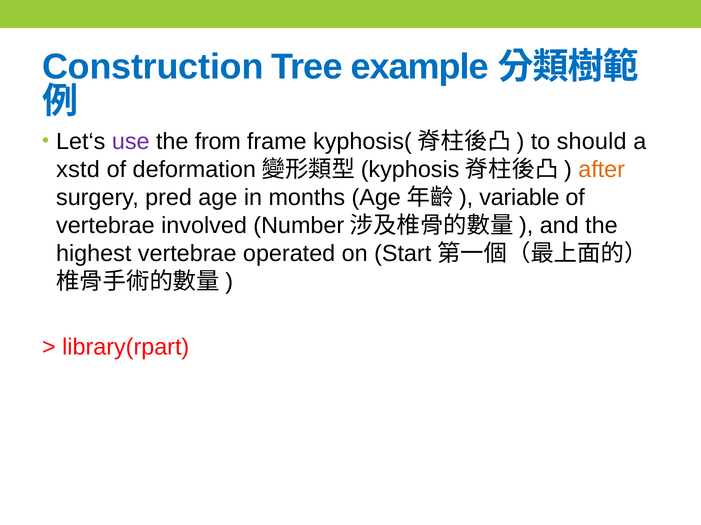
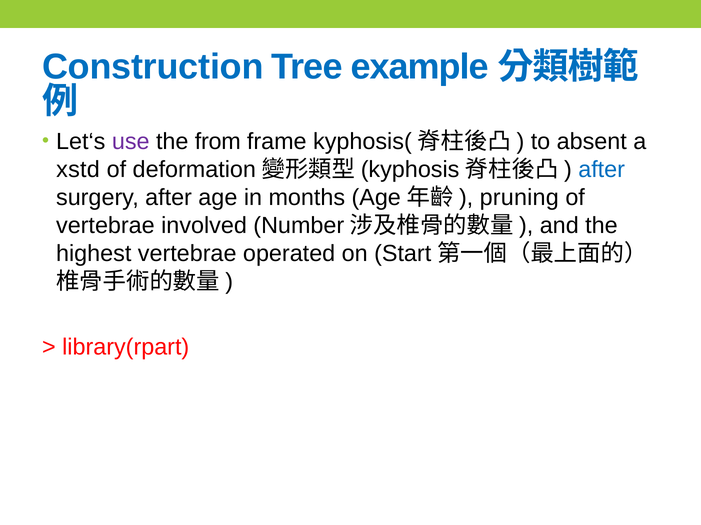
should: should -> absent
after at (602, 170) colour: orange -> blue
surgery pred: pred -> after
variable: variable -> pruning
